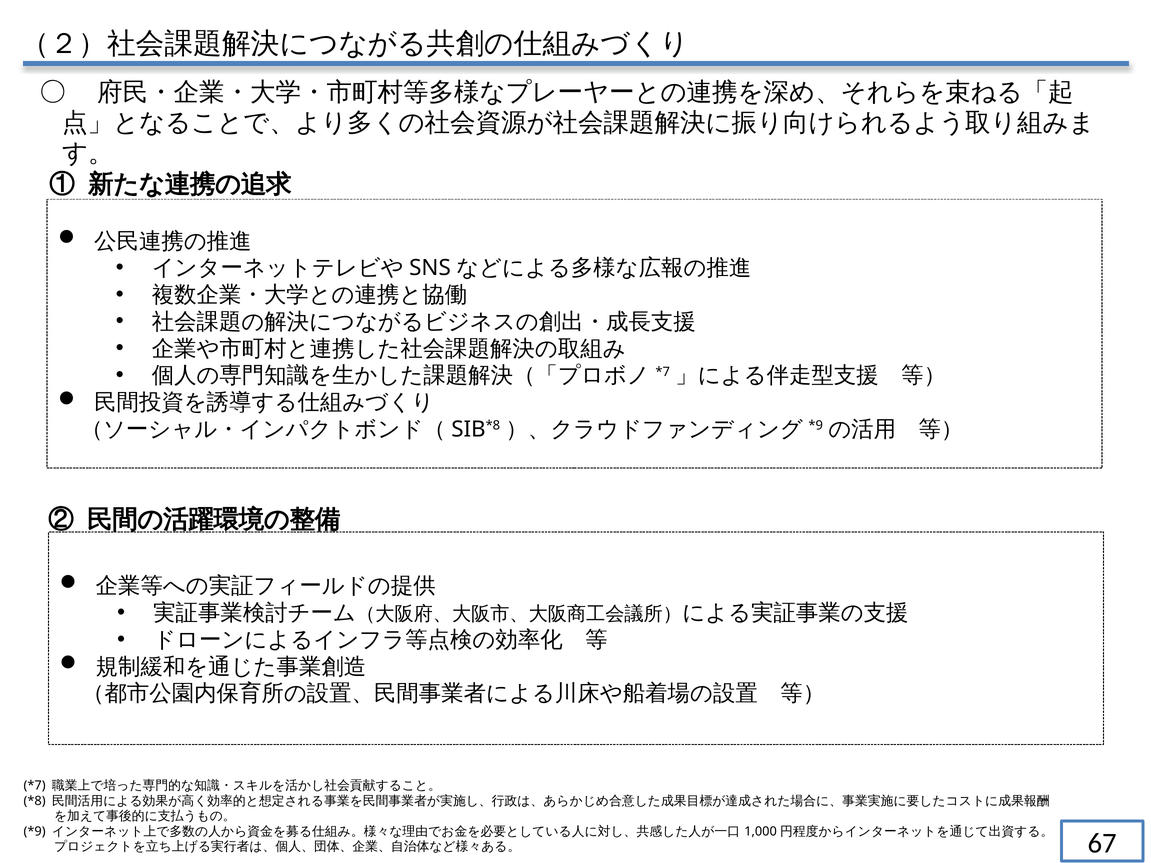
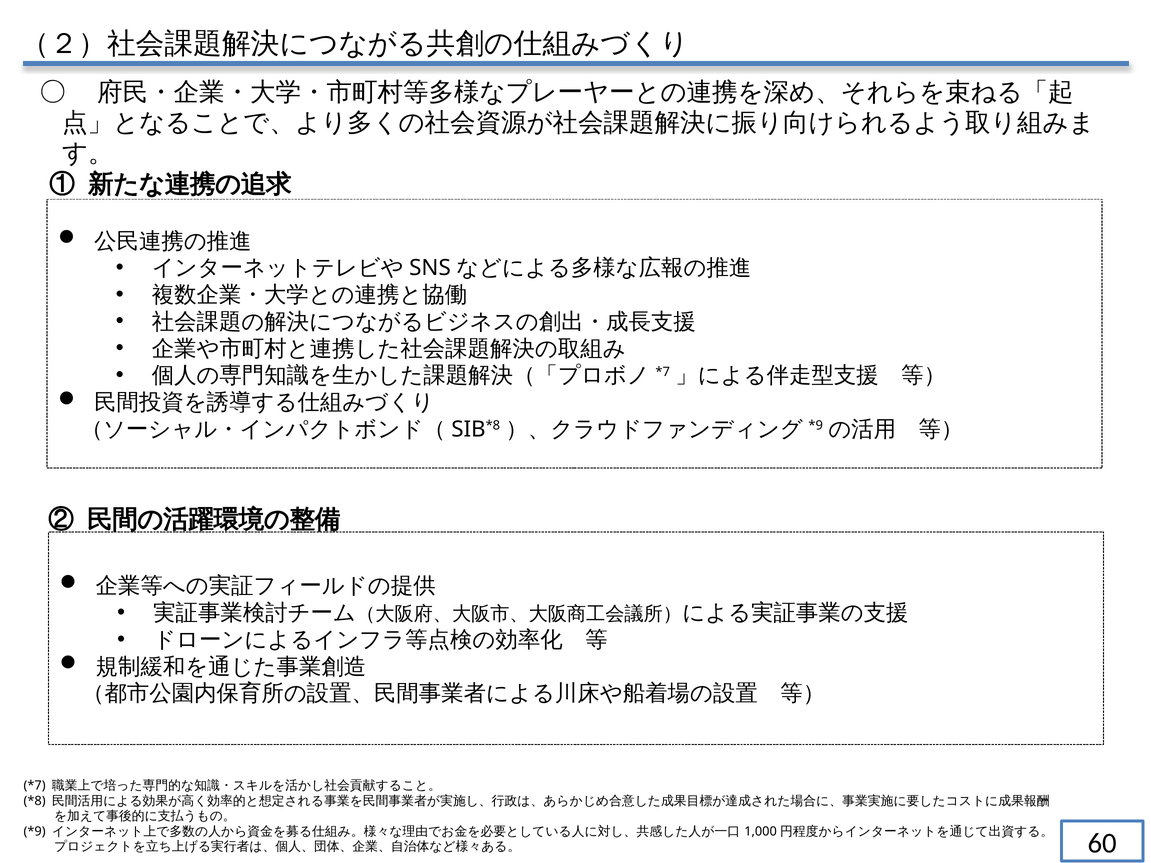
67: 67 -> 60
